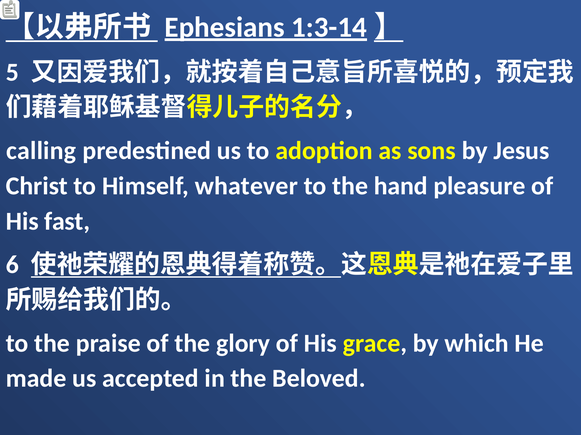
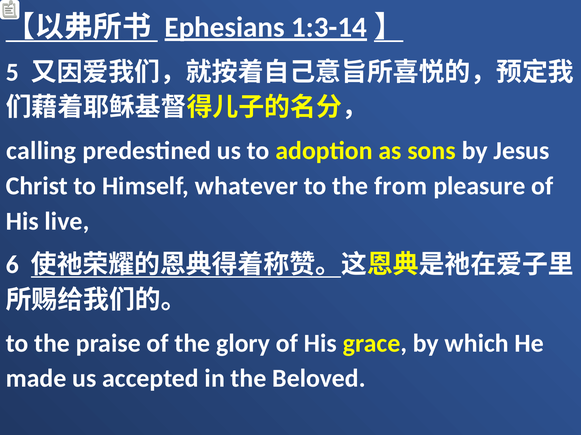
hand: hand -> from
fast: fast -> live
